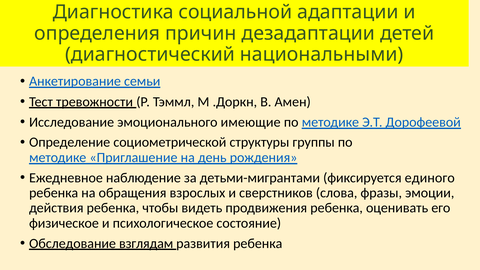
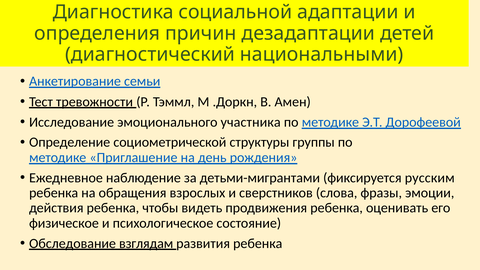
имеющие: имеющие -> участника
единого: единого -> русским
